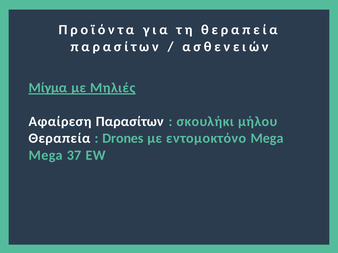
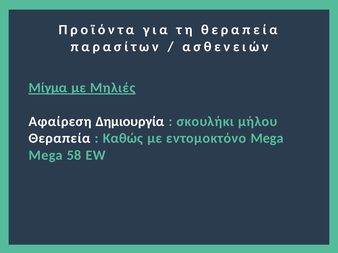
Αφαίρεση Παρασίτων: Παρασίτων -> Δημιουργία
Drones: Drones -> Καθώς
37: 37 -> 58
